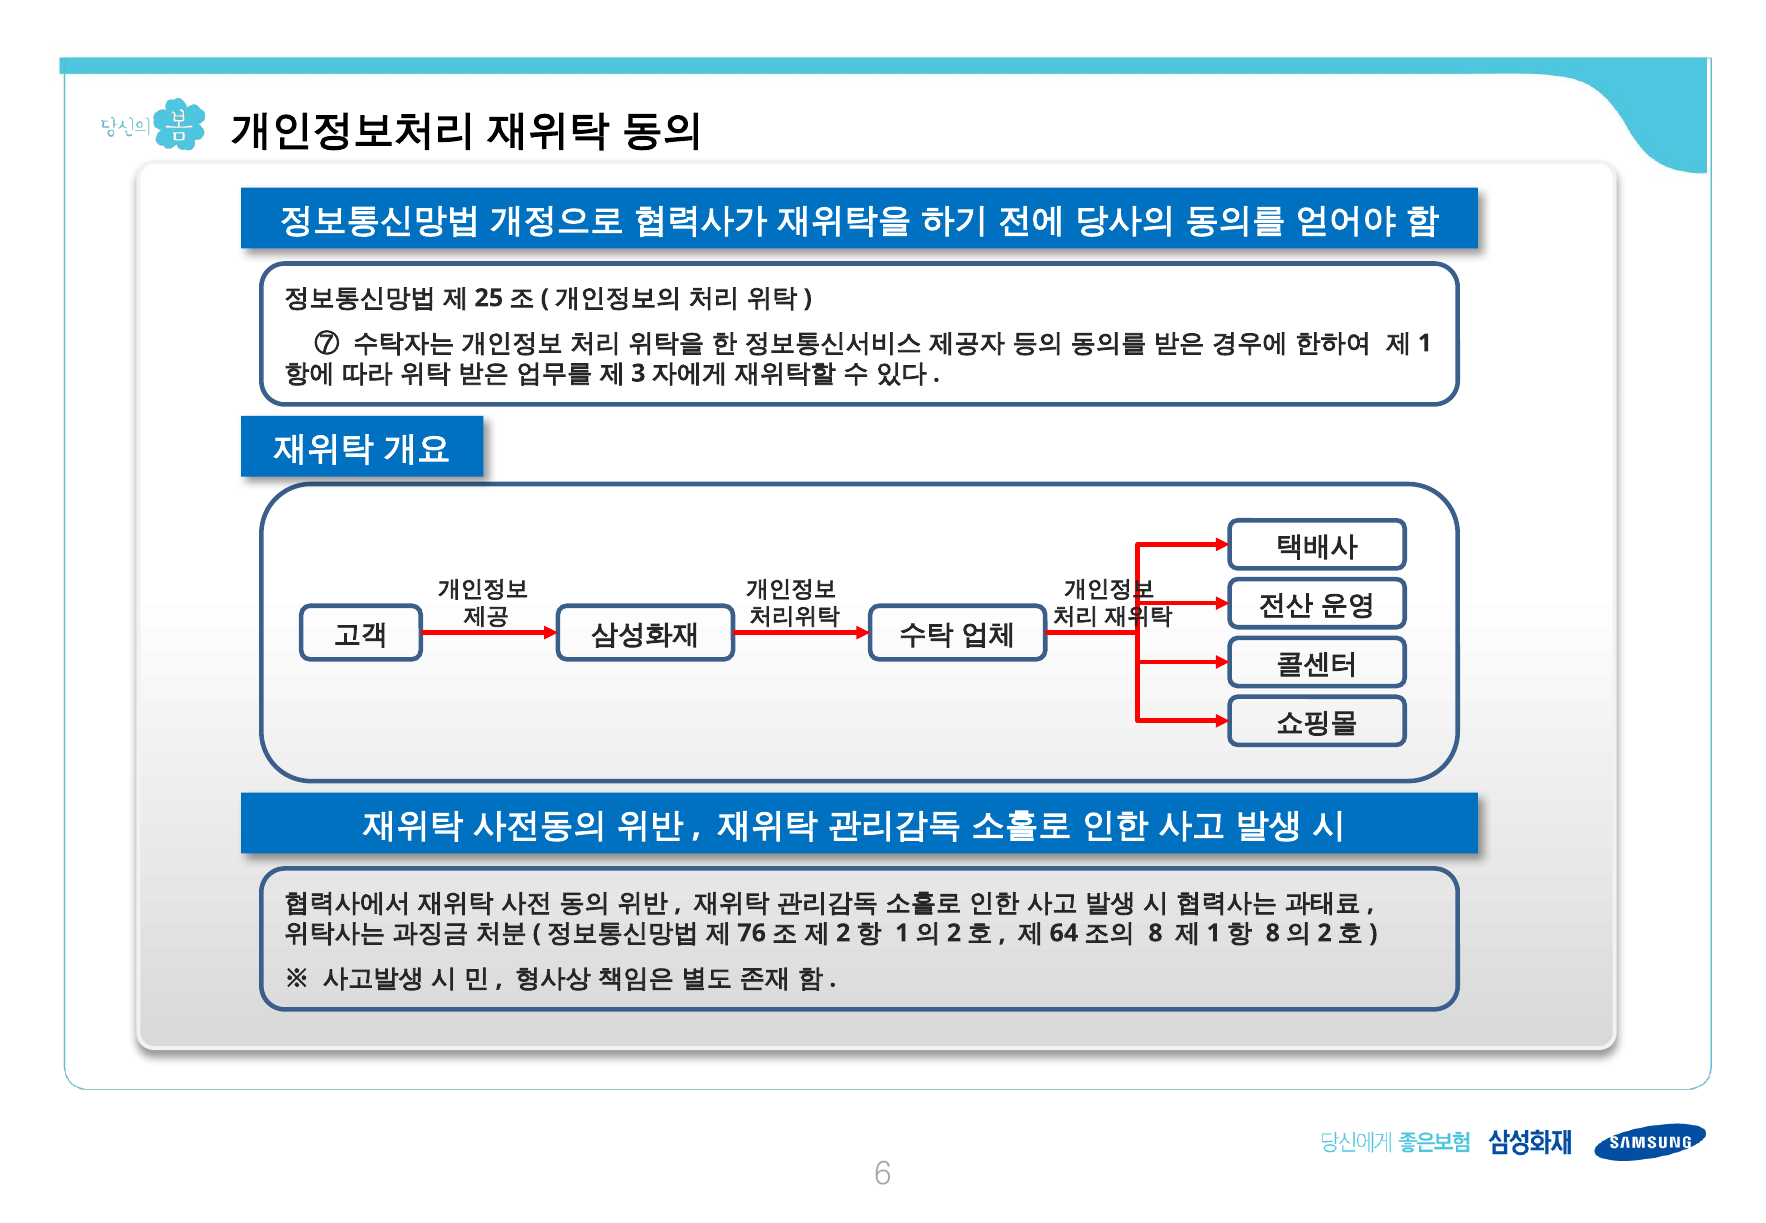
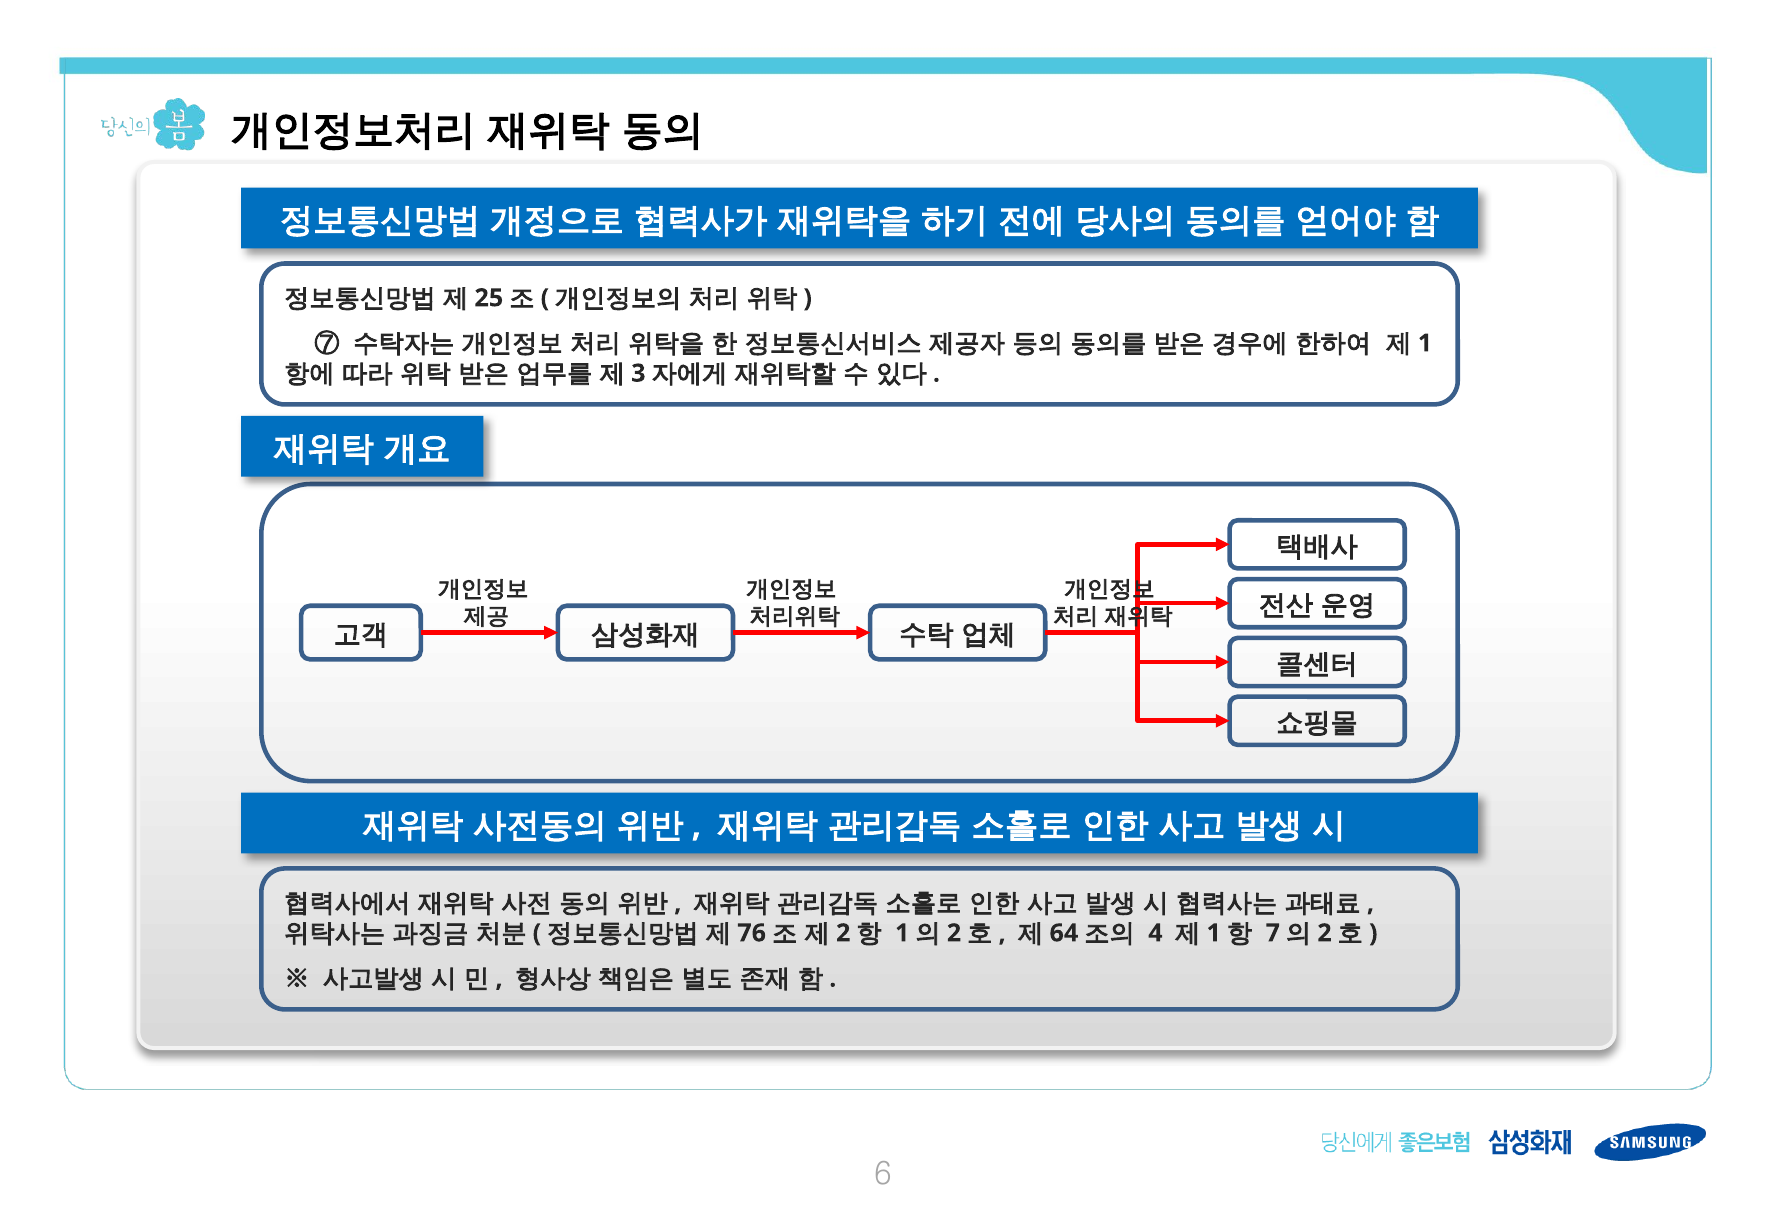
8 at (1155, 933): 8 -> 4
8 at (1273, 933): 8 -> 7
